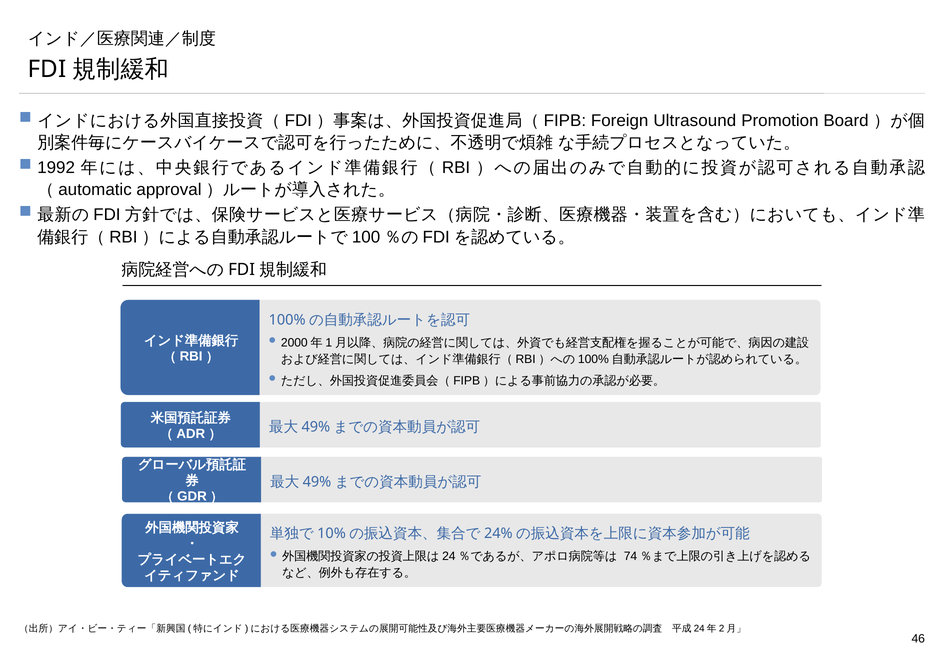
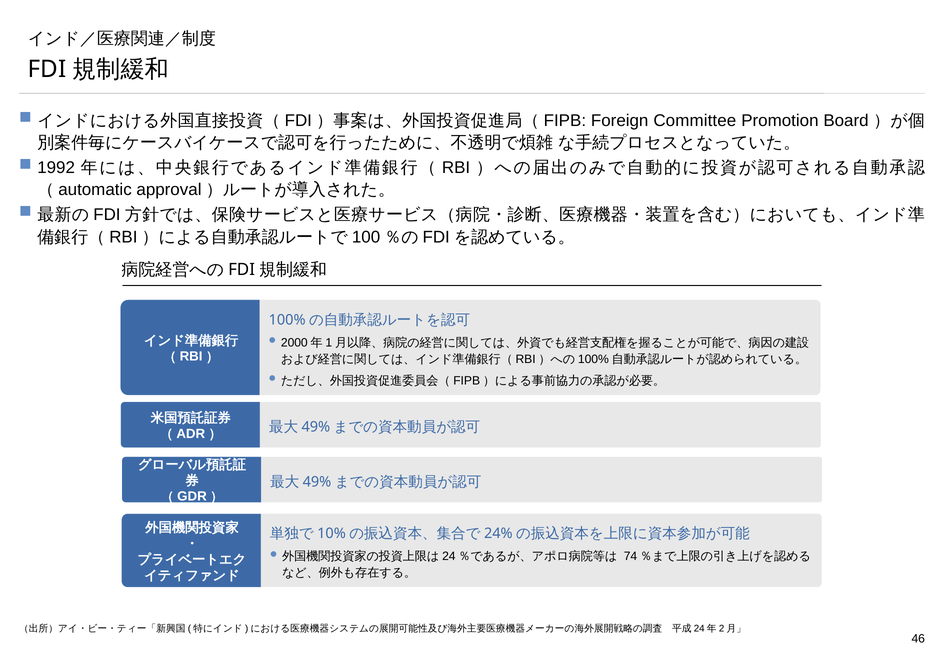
Ultrasound: Ultrasound -> Committee
